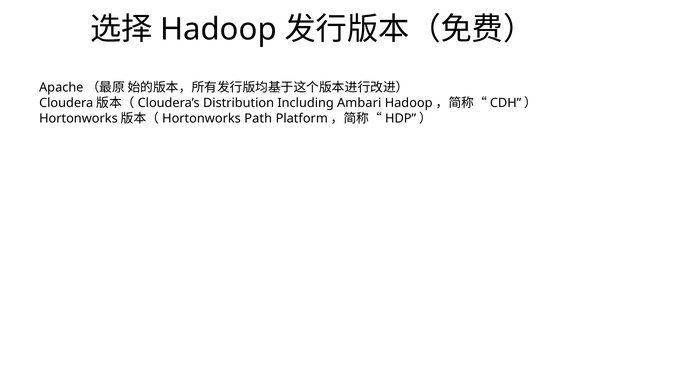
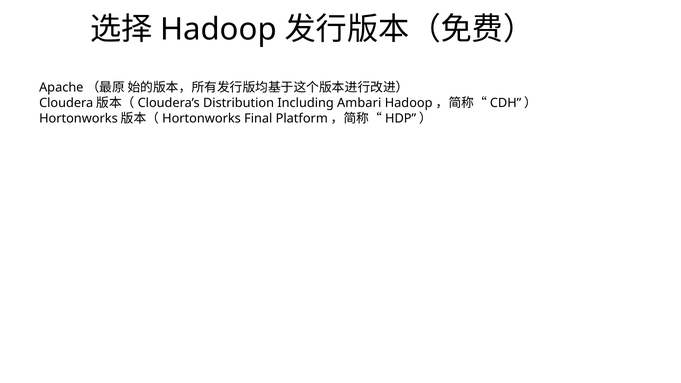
Path: Path -> Final
